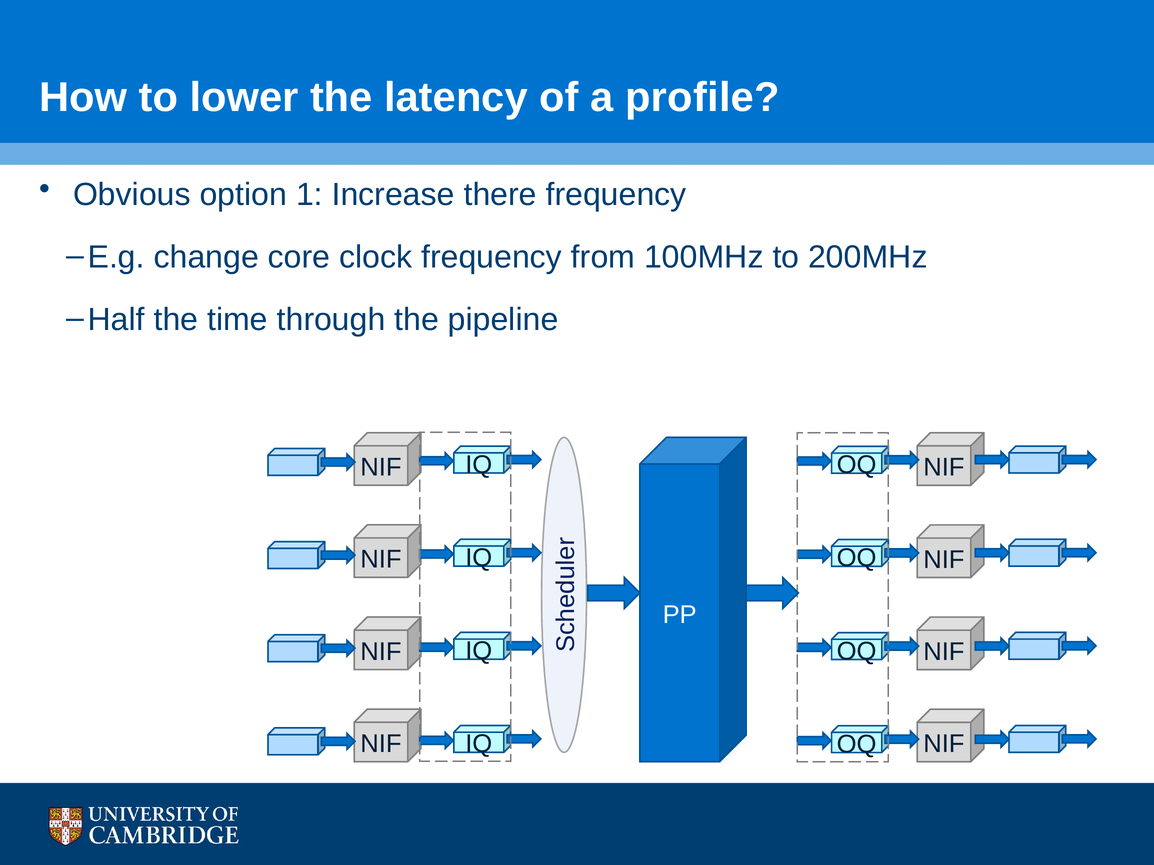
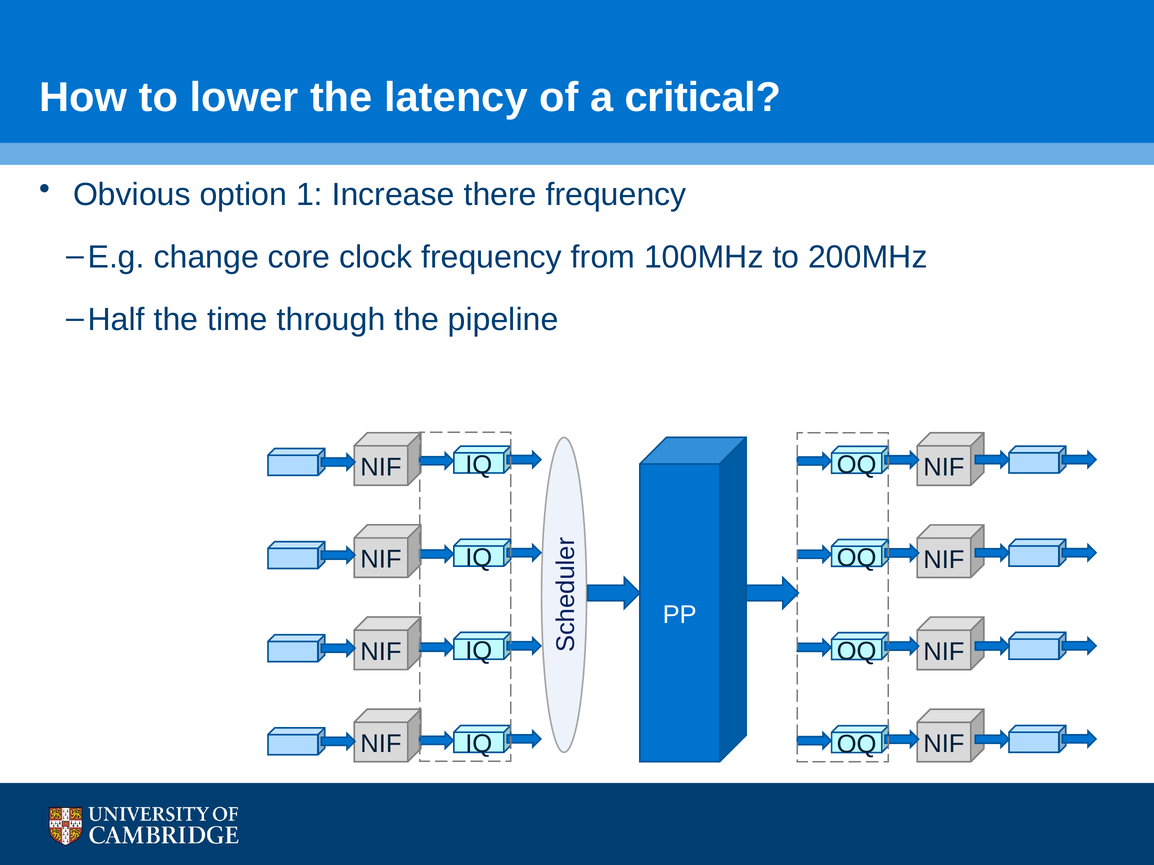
profile: profile -> critical
